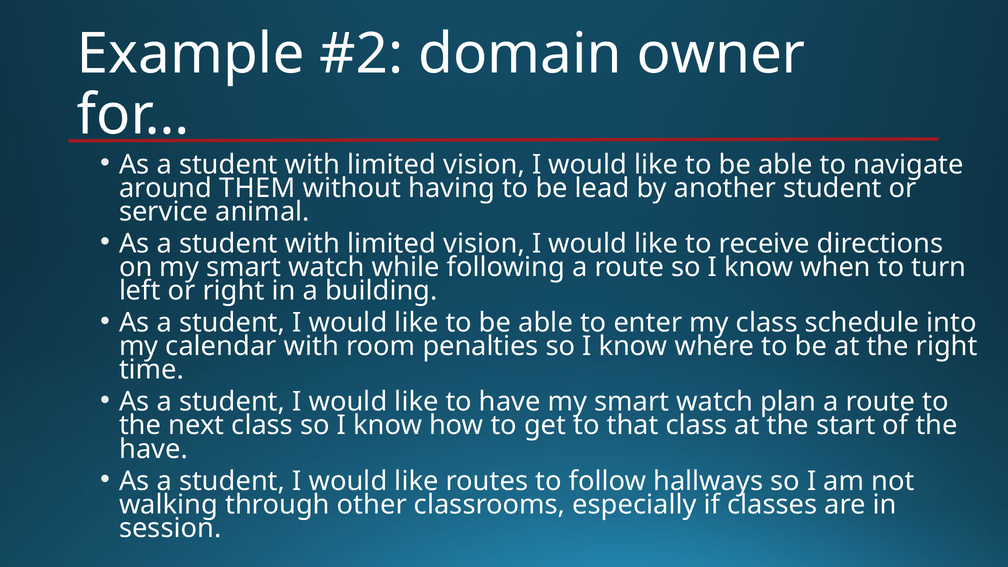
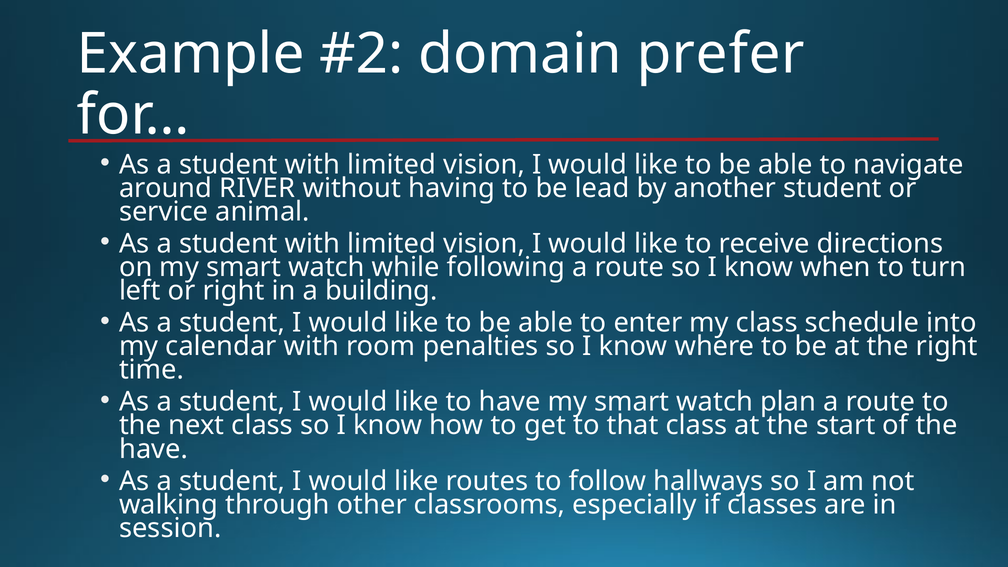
owner: owner -> prefer
THEM: THEM -> RIVER
